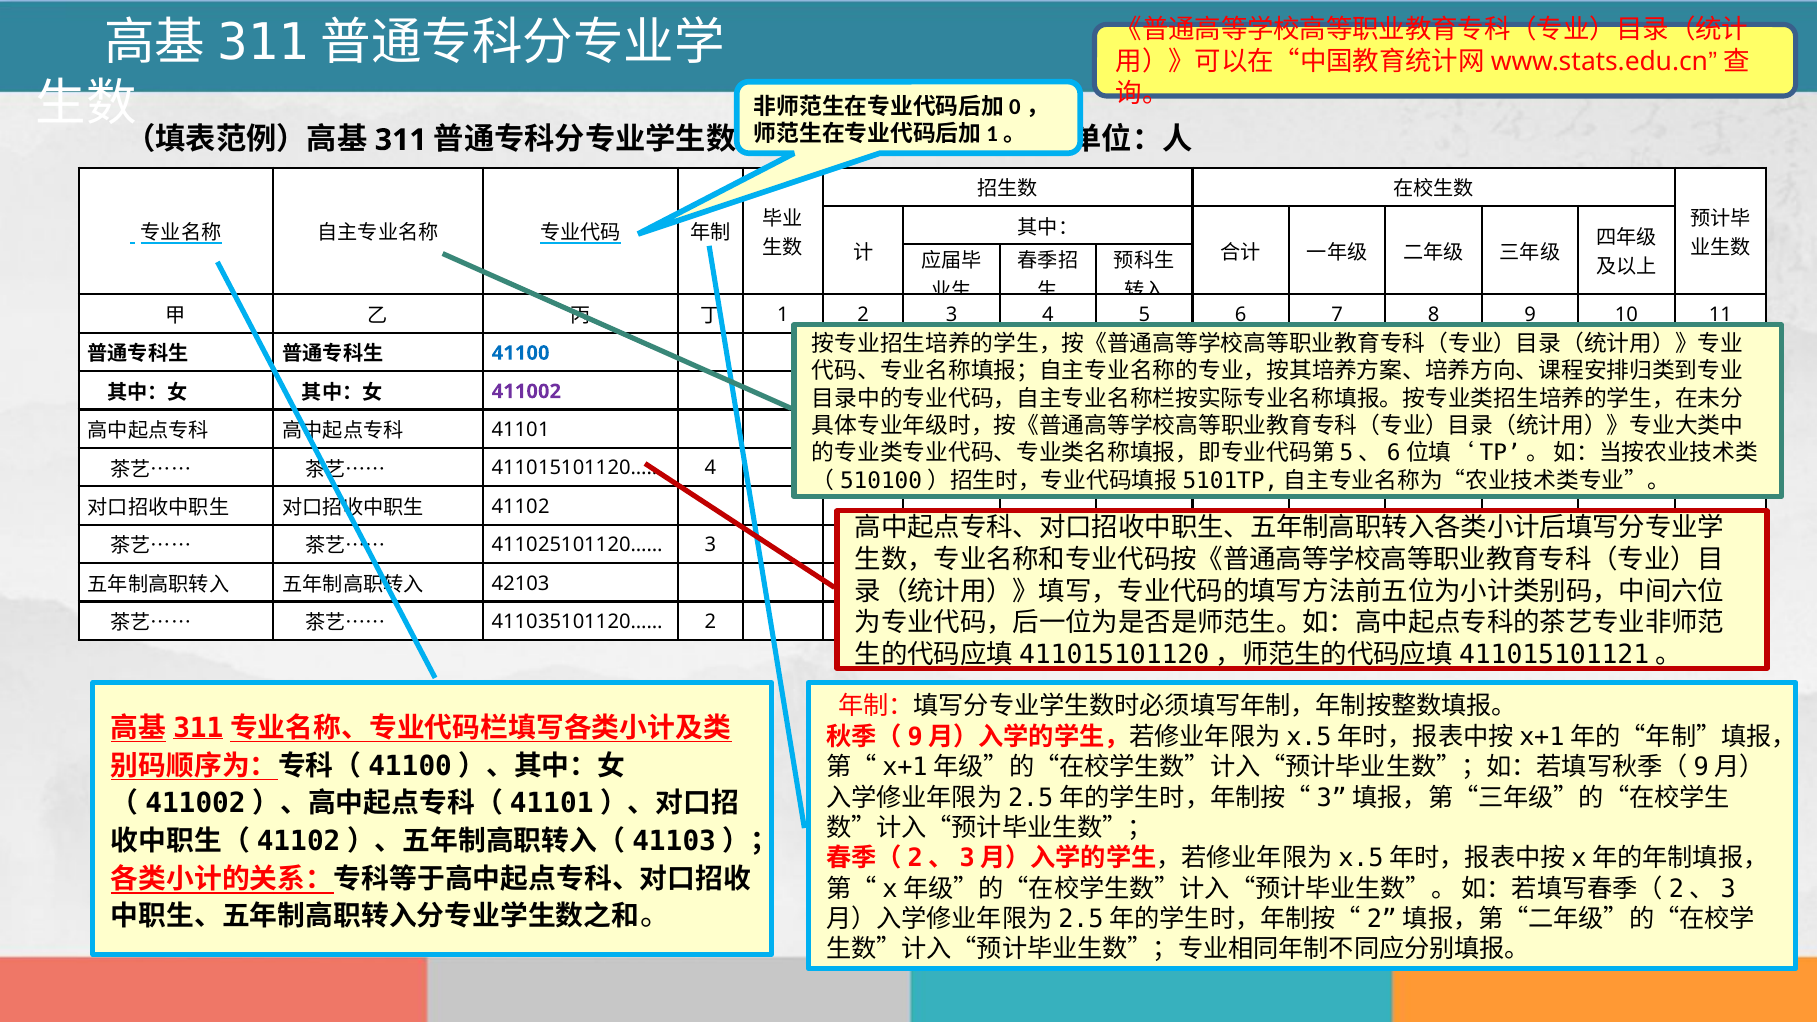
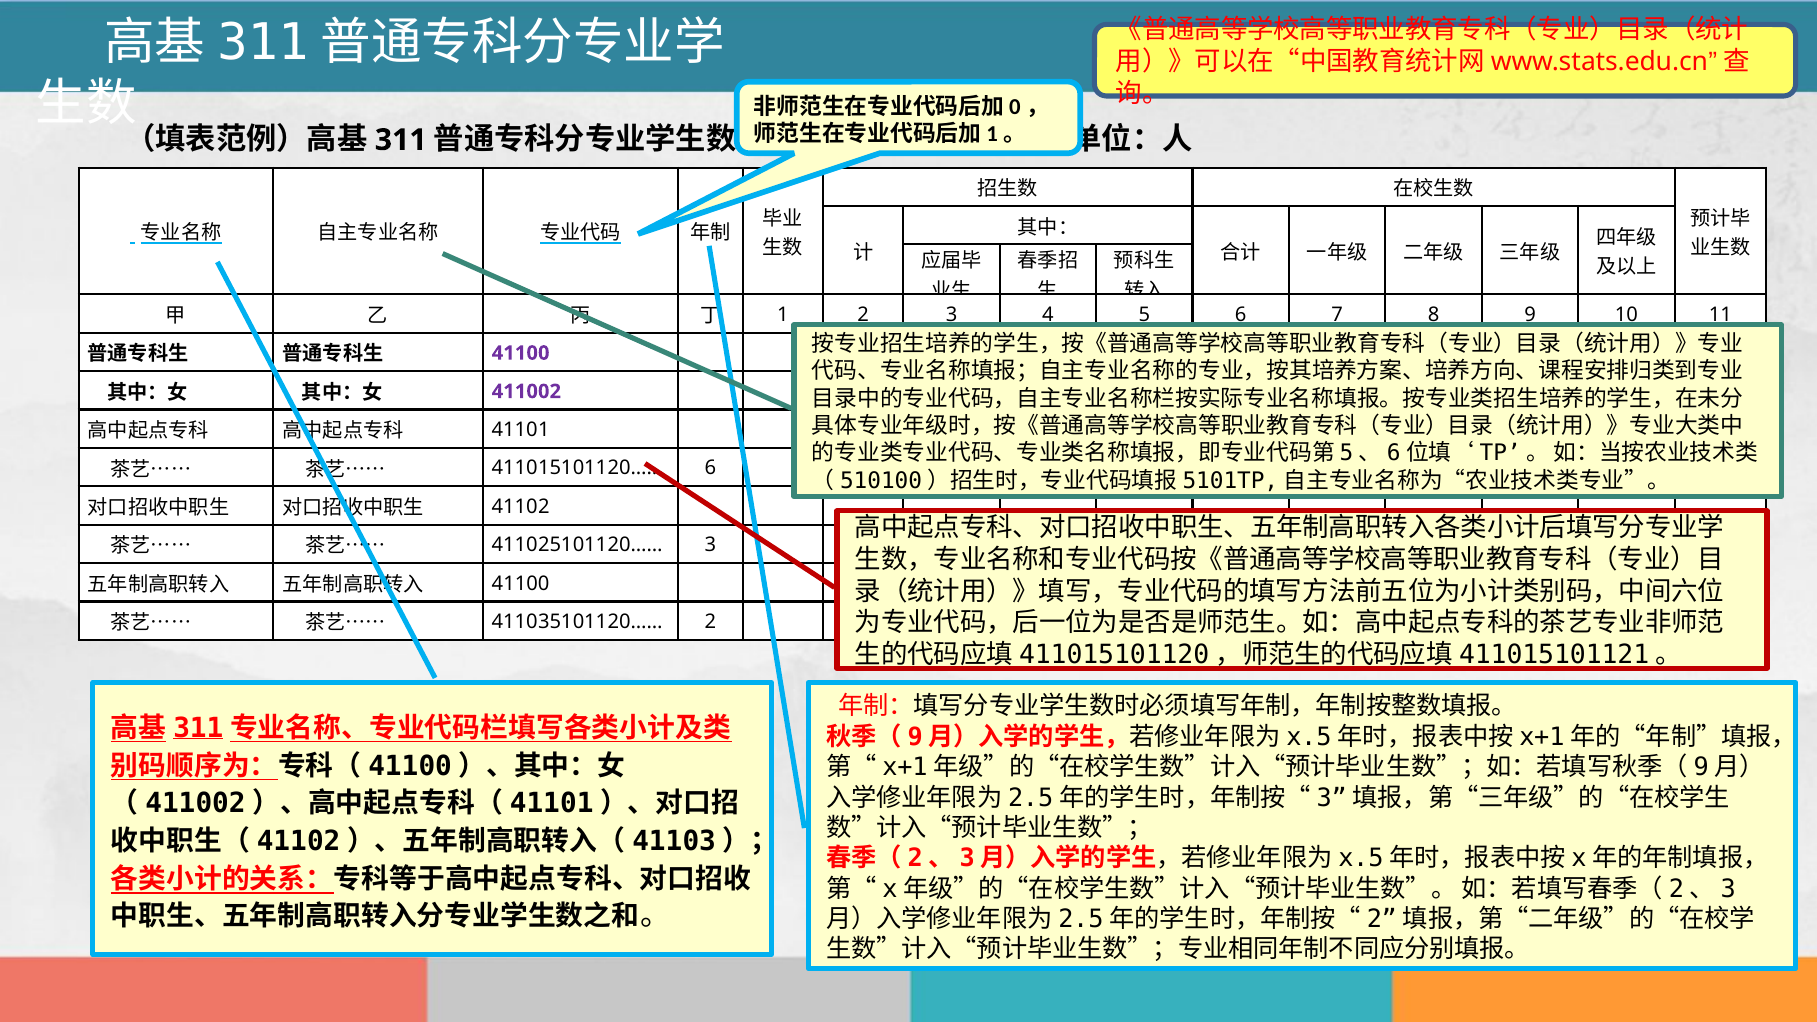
41100 at (521, 353) colour: blue -> purple
411015101120…… 4: 4 -> 6
42103 at (521, 584): 42103 -> 41100
